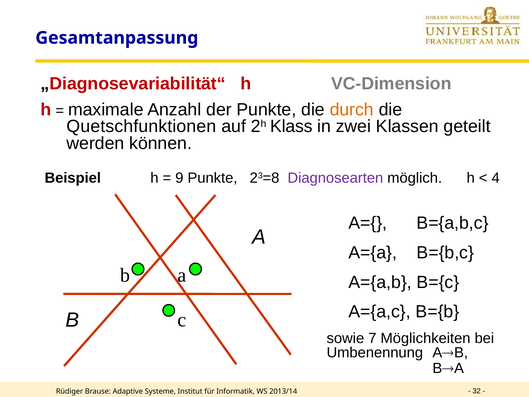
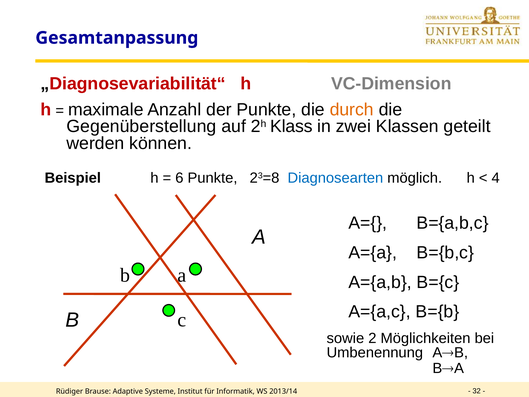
Quetschfunktionen: Quetschfunktionen -> Gegenüberstellung
9: 9 -> 6
Diagnosearten colour: purple -> blue
7: 7 -> 2
